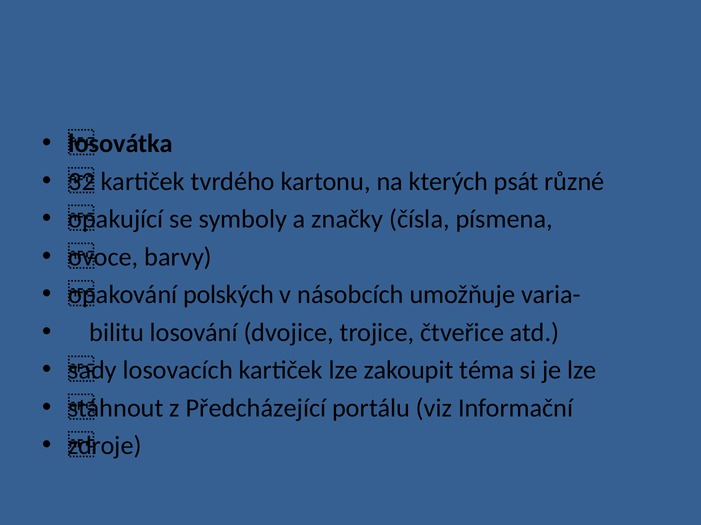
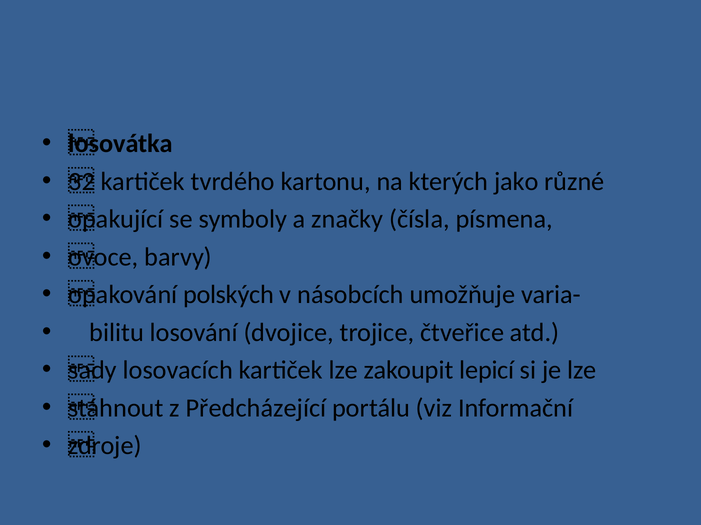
psát: psát -> jako
téma: téma -> lepicí
